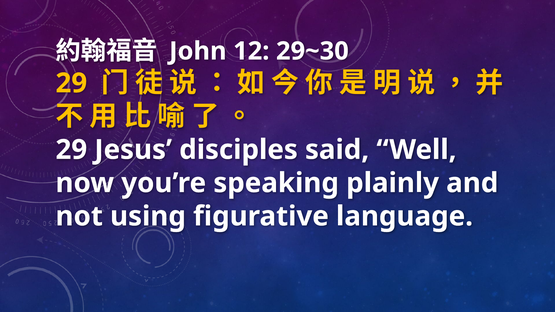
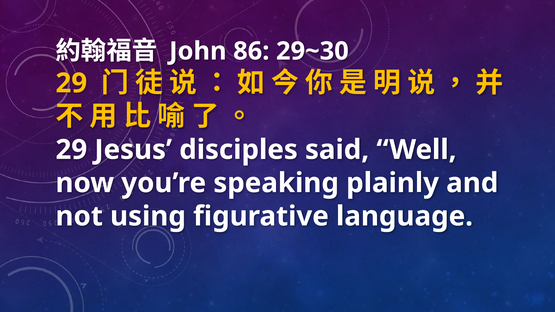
12: 12 -> 86
